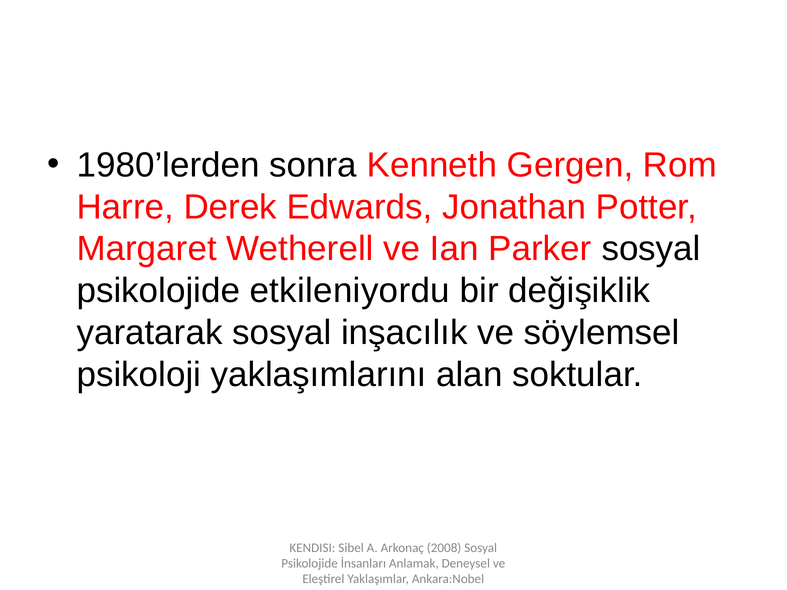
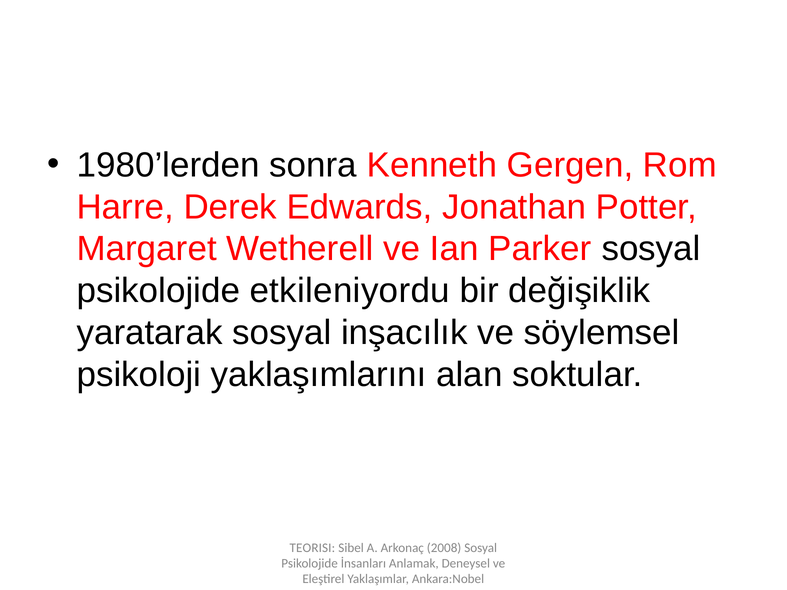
KENDISI: KENDISI -> TEORISI
